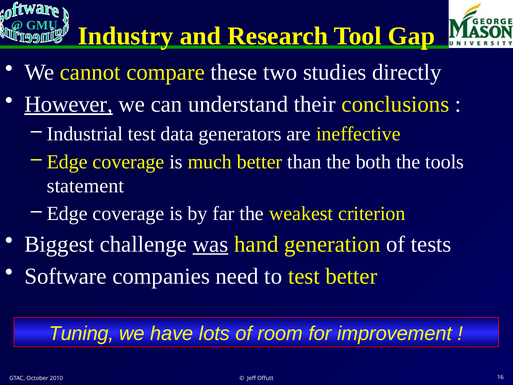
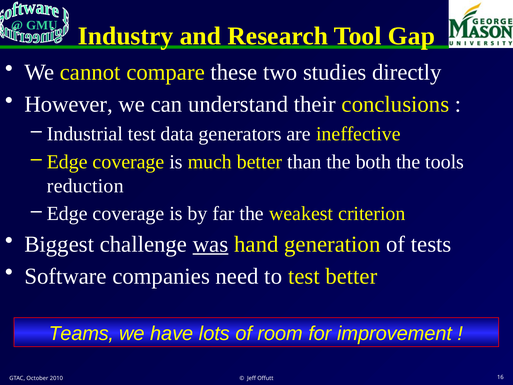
However underline: present -> none
statement: statement -> reduction
Tuning: Tuning -> Teams
